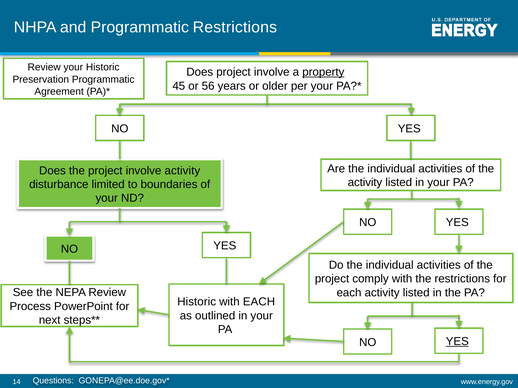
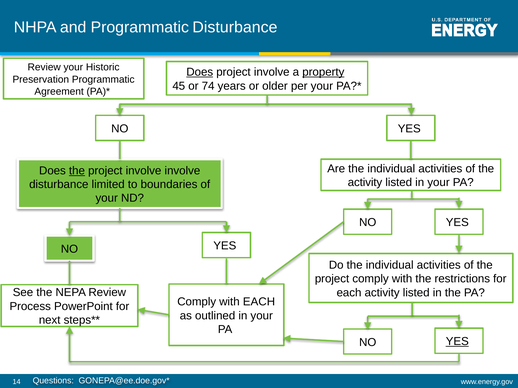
Programmatic Restrictions: Restrictions -> Disturbance
Does at (200, 72) underline: none -> present
56: 56 -> 74
the at (77, 171) underline: none -> present
involve activity: activity -> involve
Historic at (197, 302): Historic -> Comply
